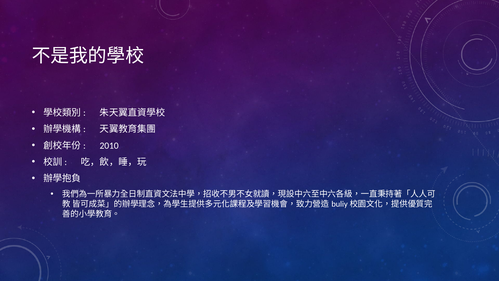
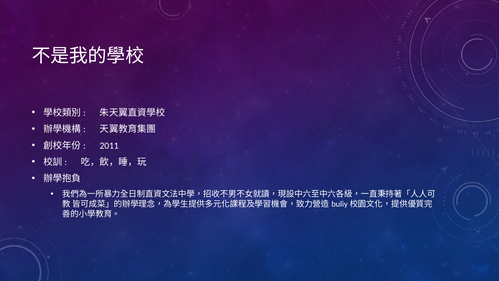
2010: 2010 -> 2011
